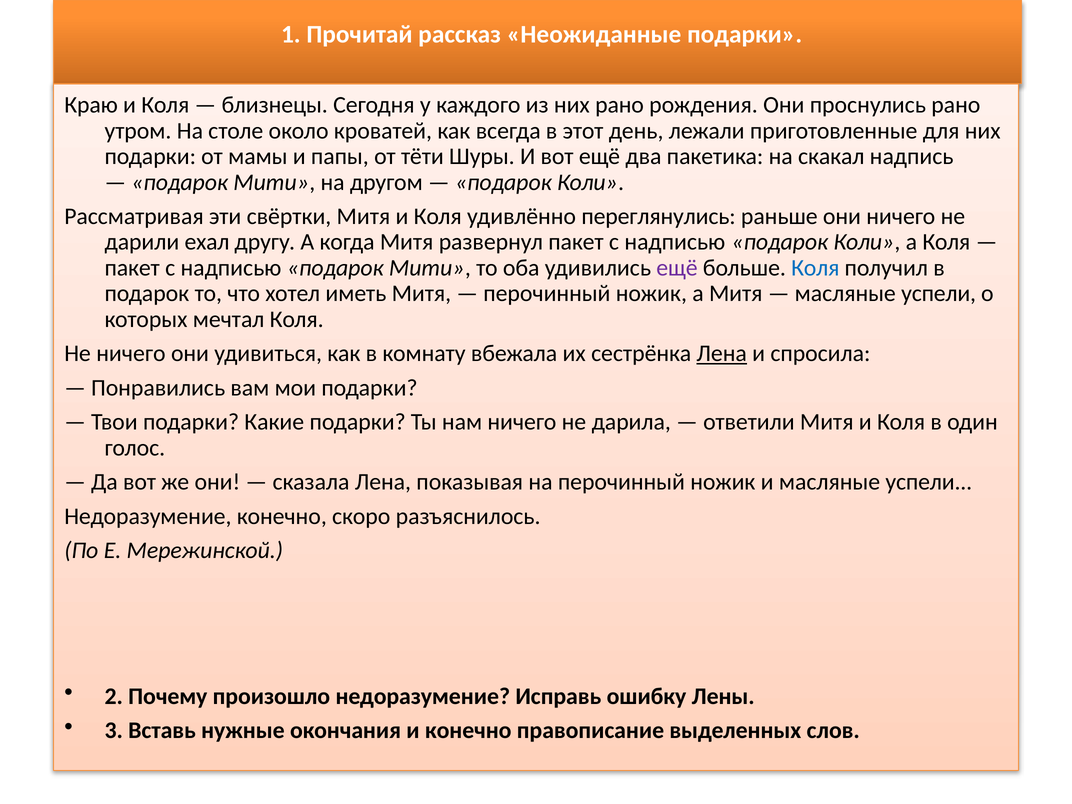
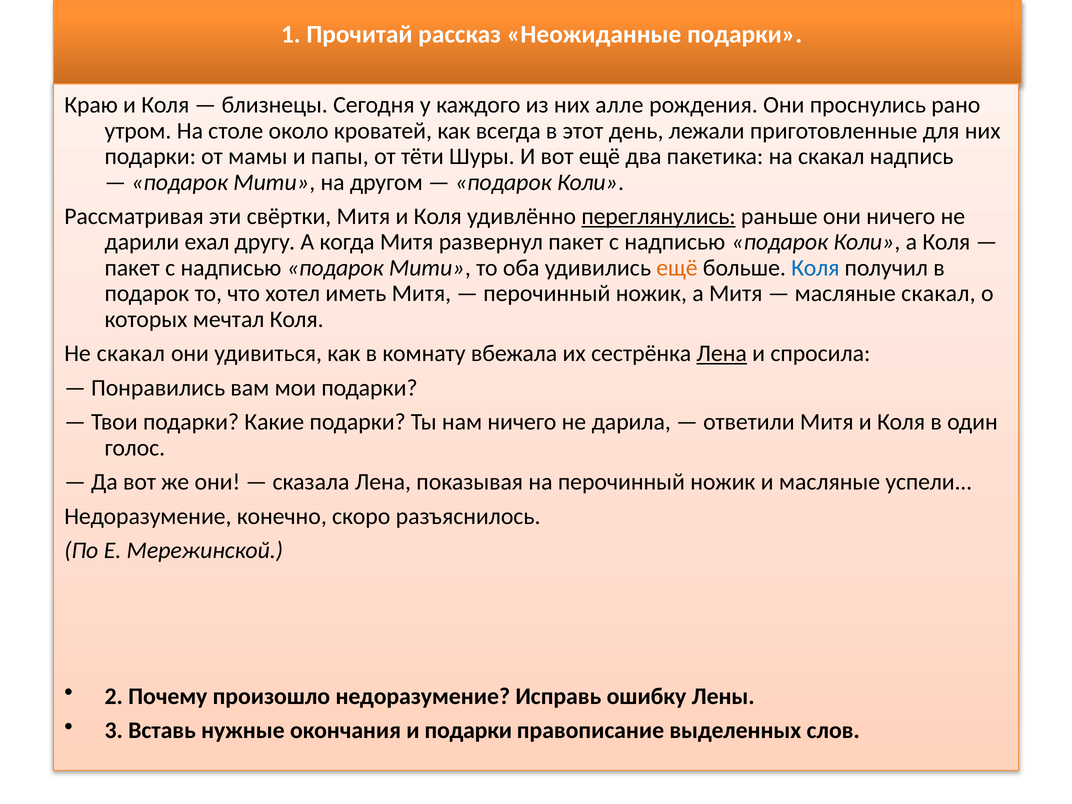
них рано: рано -> алле
переглянулись underline: none -> present
ещё at (677, 268) colour: purple -> orange
успели at (939, 294): успели -> скакал
Не ничего: ничего -> скакал
и конечно: конечно -> подарки
